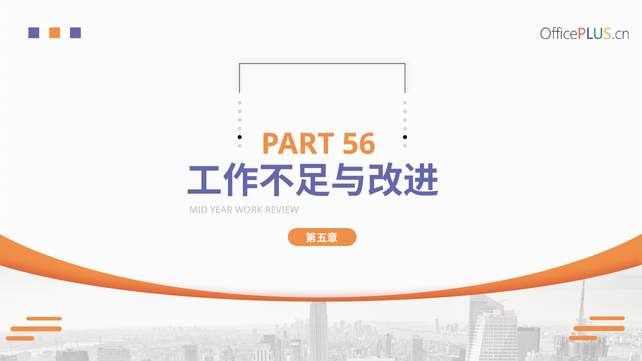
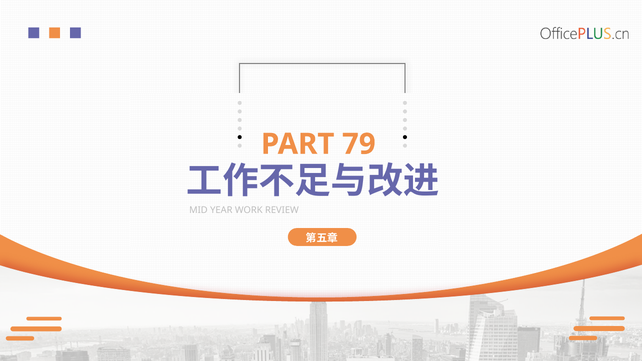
56: 56 -> 79
